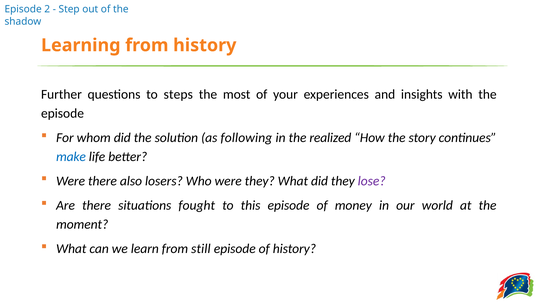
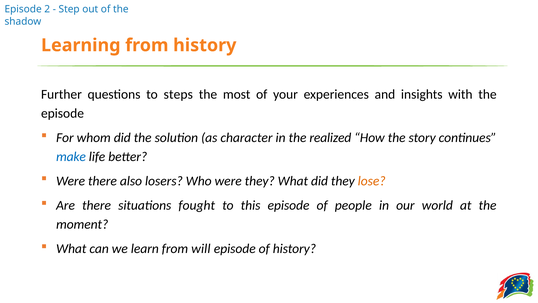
following: following -> character
lose colour: purple -> orange
money: money -> people
still: still -> will
